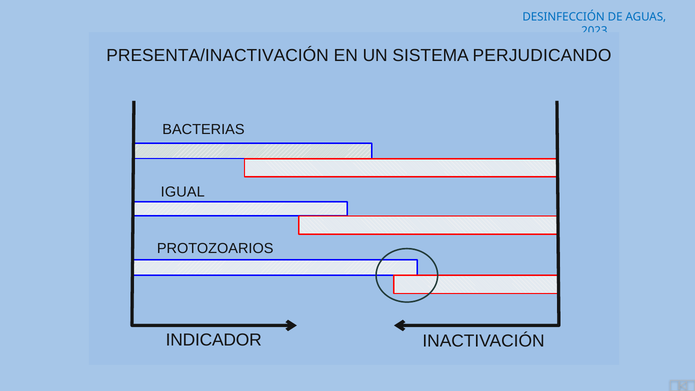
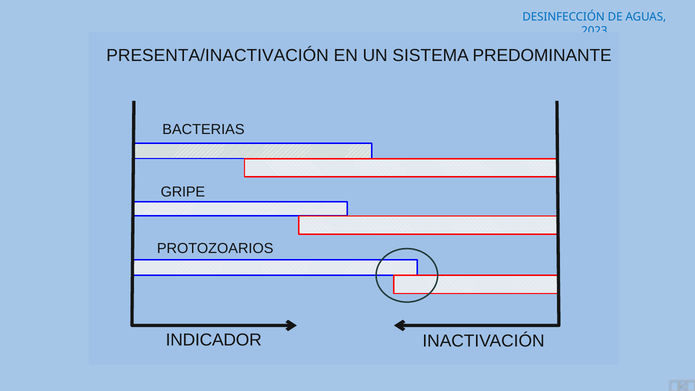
PERJUDICANDO: PERJUDICANDO -> PREDOMINANTE
IGUAL: IGUAL -> GRIPE
